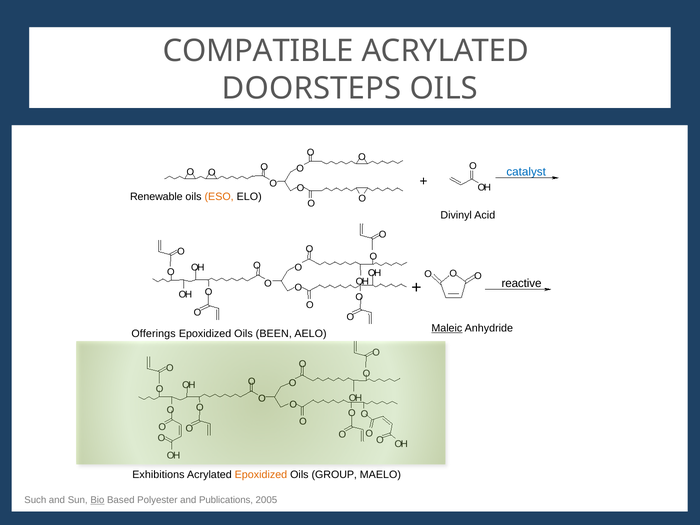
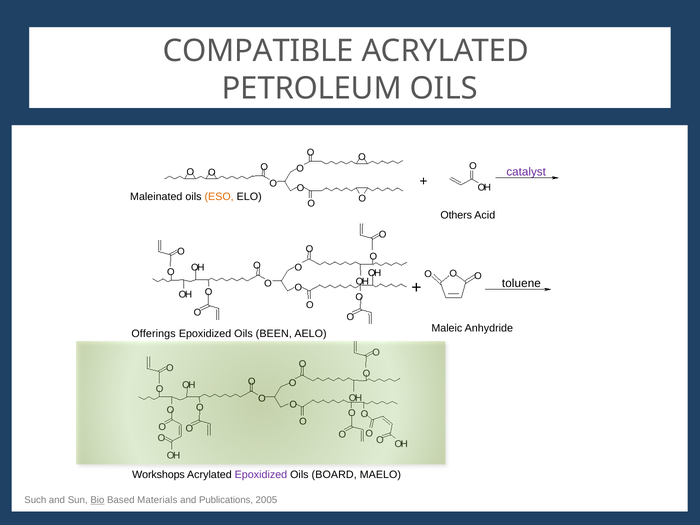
DOORSTEPS: DOORSTEPS -> PETROLEUM
catalyst colour: blue -> purple
Renewable: Renewable -> Maleinated
Divinyl: Divinyl -> Others
reactive: reactive -> toluene
Maleic underline: present -> none
Exhibitions: Exhibitions -> Workshops
Epoxidized at (261, 475) colour: orange -> purple
GROUP: GROUP -> BOARD
Polyester: Polyester -> Materials
